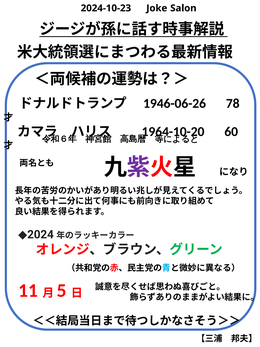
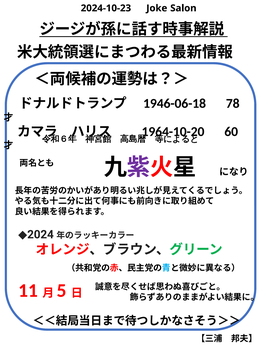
1946-06-26: 1946-06-26 -> 1946-06-18
